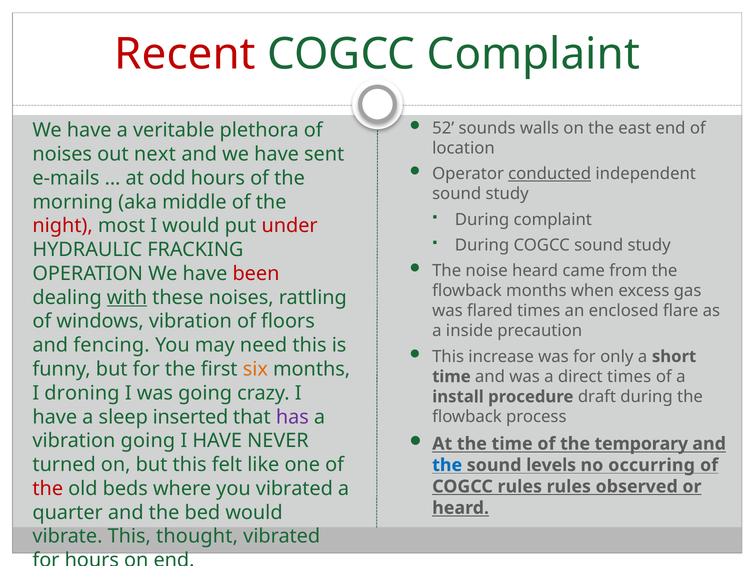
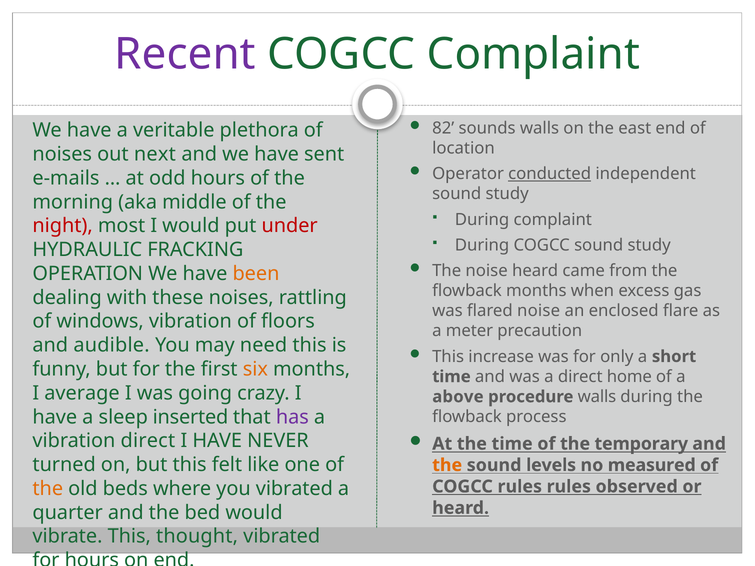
Recent colour: red -> purple
52: 52 -> 82
been colour: red -> orange
with underline: present -> none
flared times: times -> noise
inside: inside -> meter
fencing: fencing -> audible
direct times: times -> home
droning: droning -> average
install: install -> above
procedure draft: draft -> walls
vibration going: going -> direct
the at (447, 465) colour: blue -> orange
occurring: occurring -> measured
the at (48, 489) colour: red -> orange
